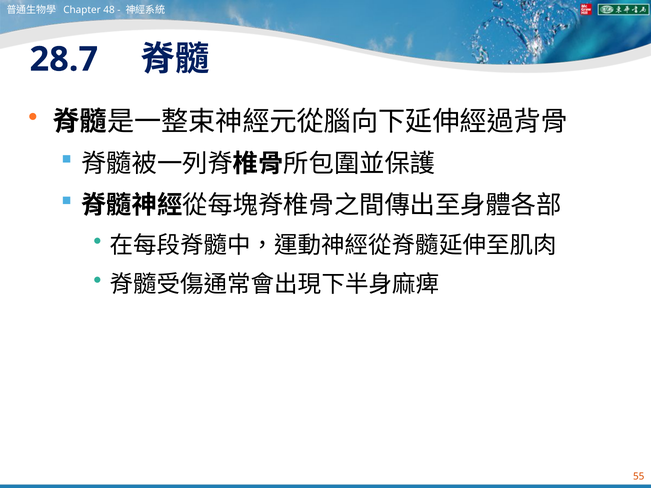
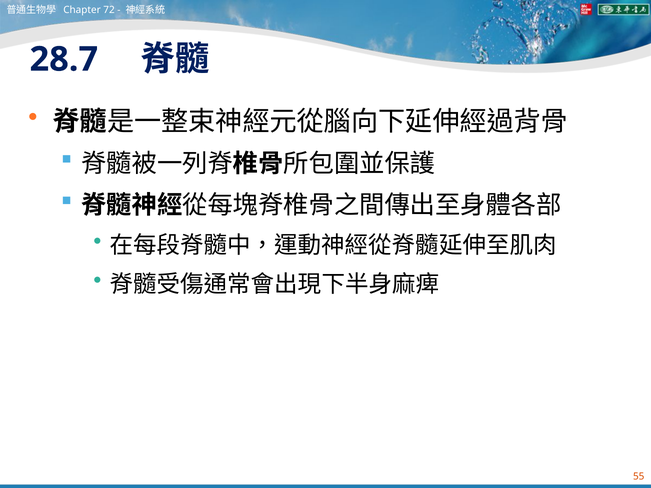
48: 48 -> 72
